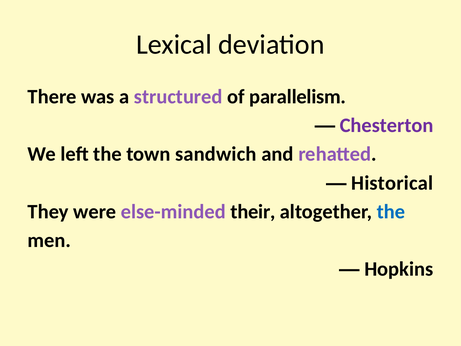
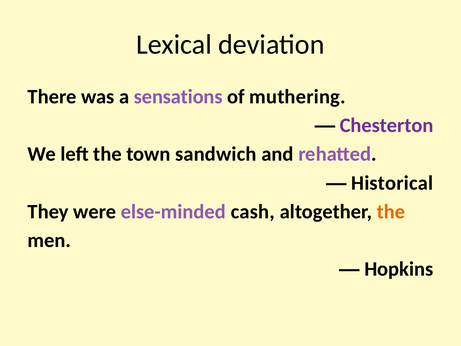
structured: structured -> sensations
parallelism: parallelism -> muthering
their: their -> cash
the at (391, 211) colour: blue -> orange
